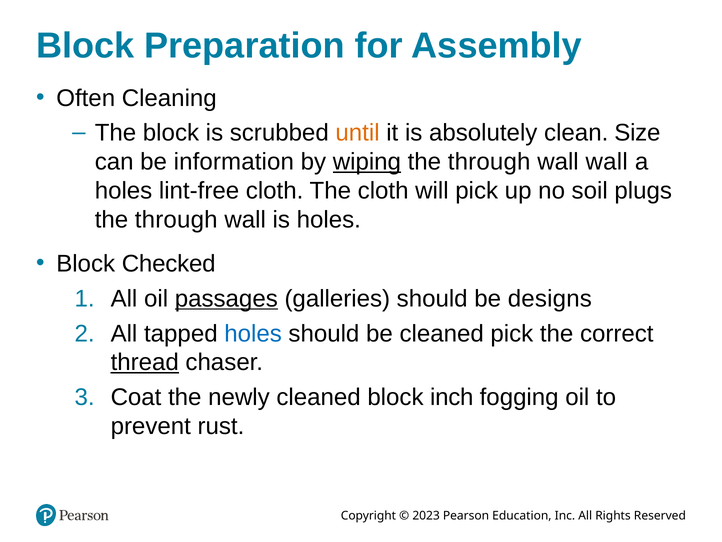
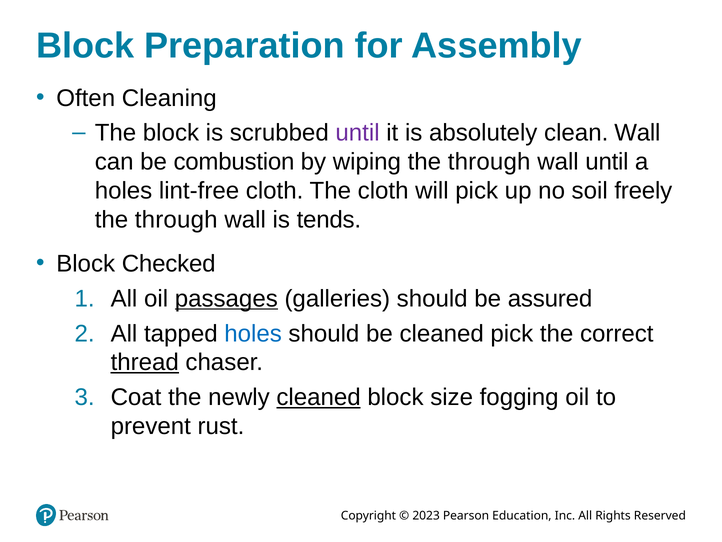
until at (358, 133) colour: orange -> purple
clean Size: Size -> Wall
information: information -> combustion
wiping underline: present -> none
wall wall: wall -> until
plugs: plugs -> freely
is holes: holes -> tends
designs: designs -> assured
cleaned at (319, 397) underline: none -> present
inch: inch -> size
